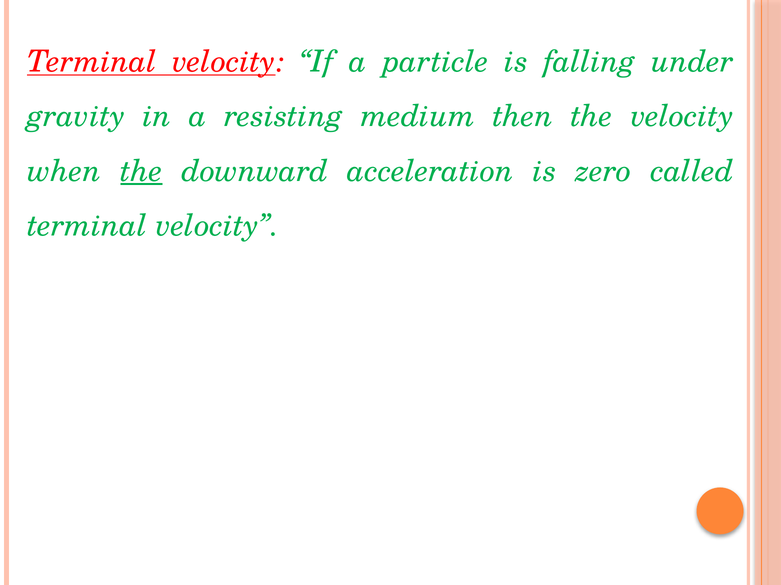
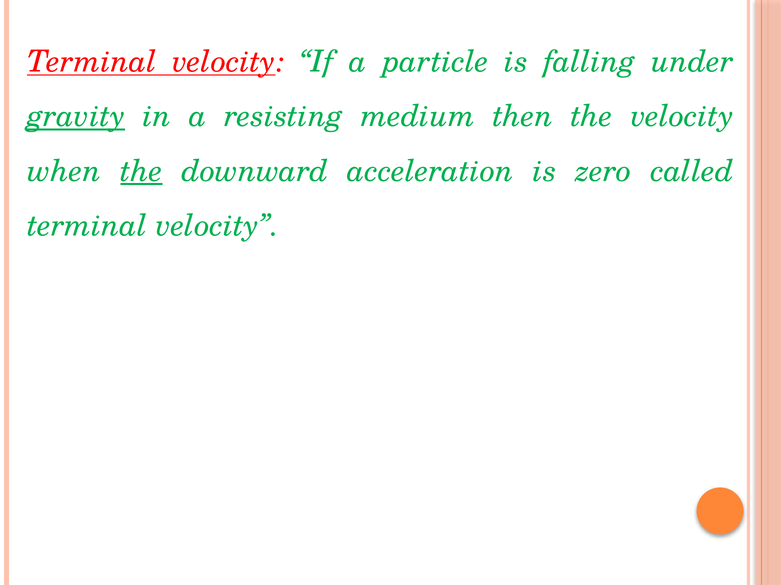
gravity underline: none -> present
